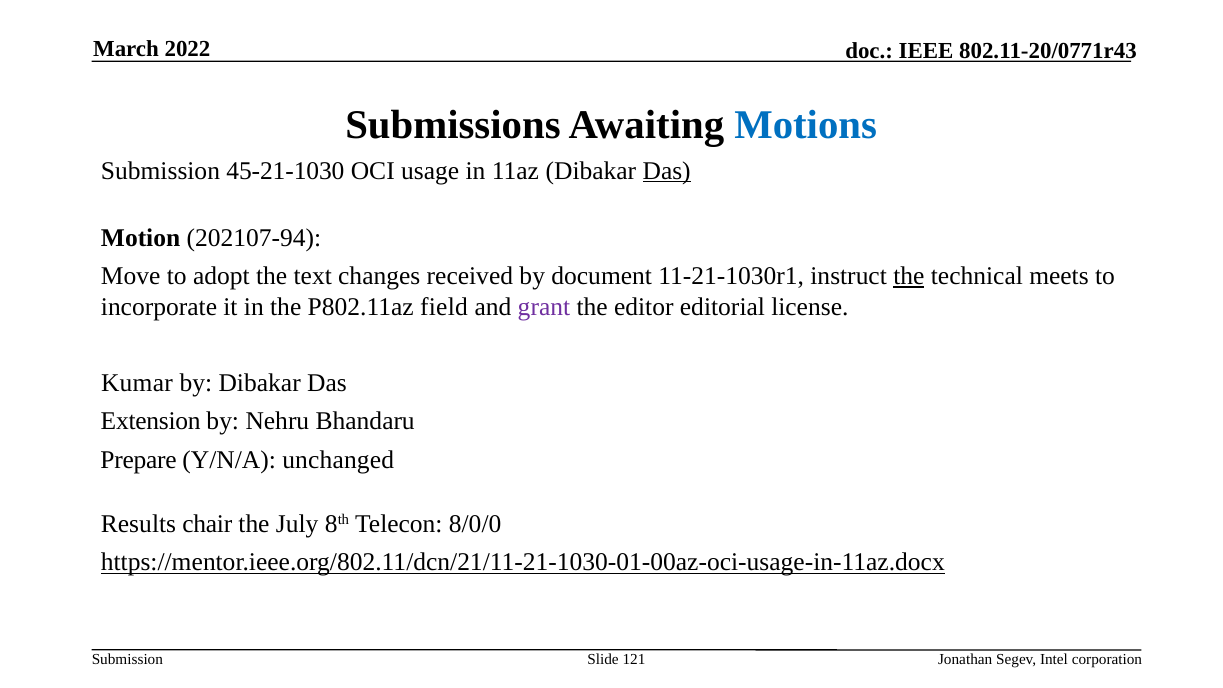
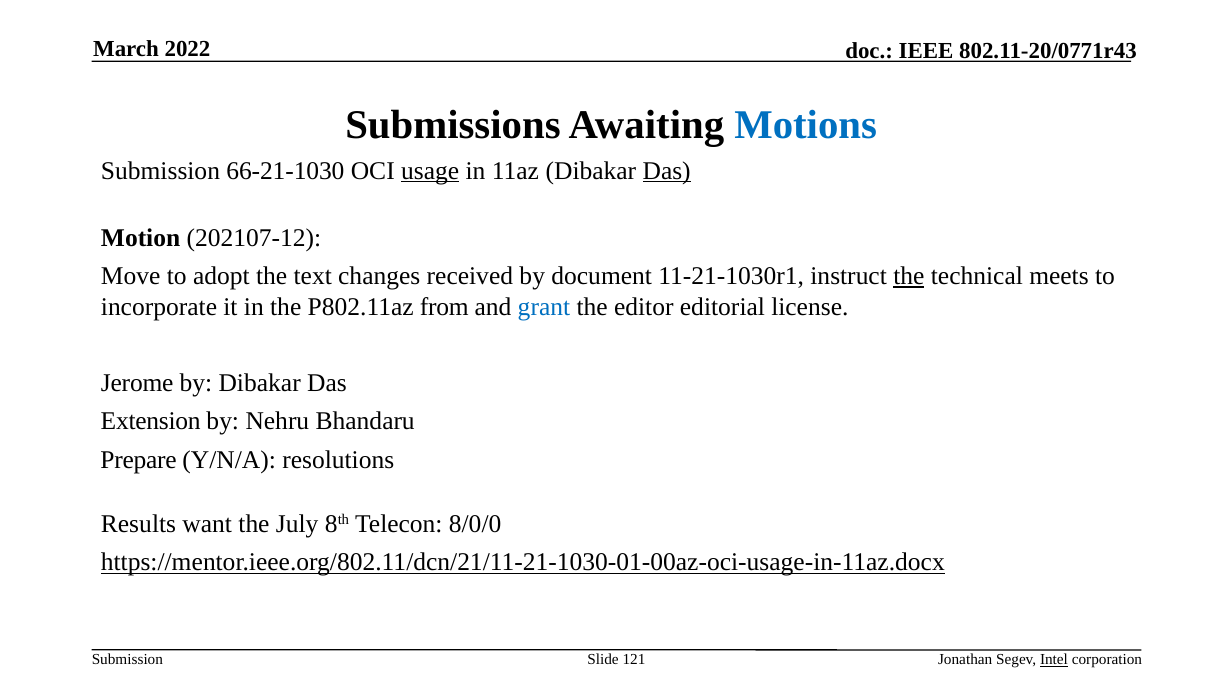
45-21-1030: 45-21-1030 -> 66-21-1030
usage underline: none -> present
202107-94: 202107-94 -> 202107-12
field: field -> from
grant colour: purple -> blue
Kumar: Kumar -> Jerome
unchanged: unchanged -> resolutions
chair: chair -> want
Intel underline: none -> present
